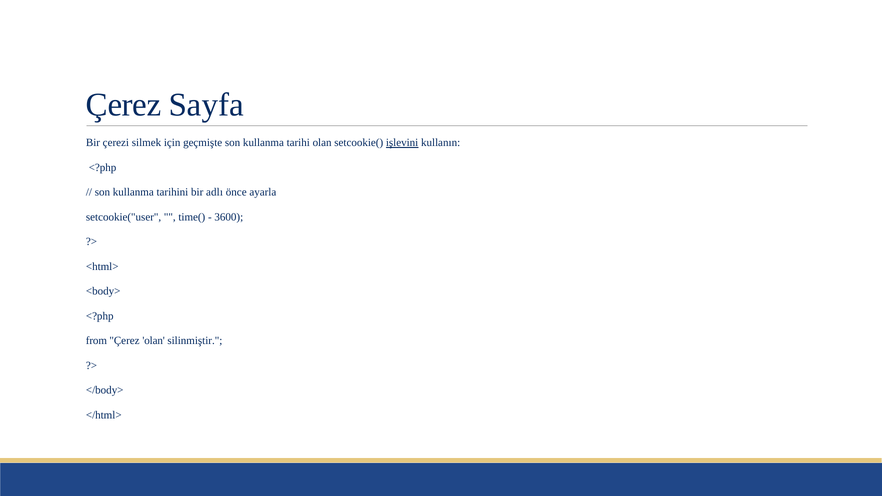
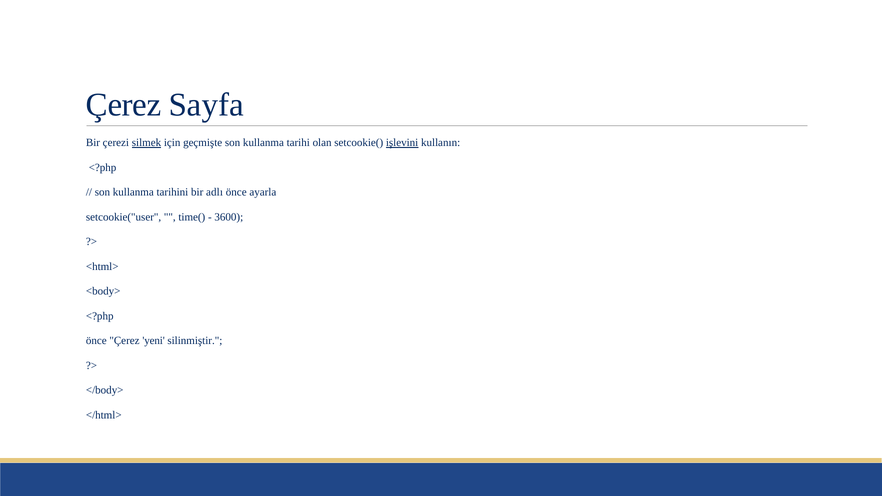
silmek underline: none -> present
from at (96, 341): from -> önce
Çerez olan: olan -> yeni
